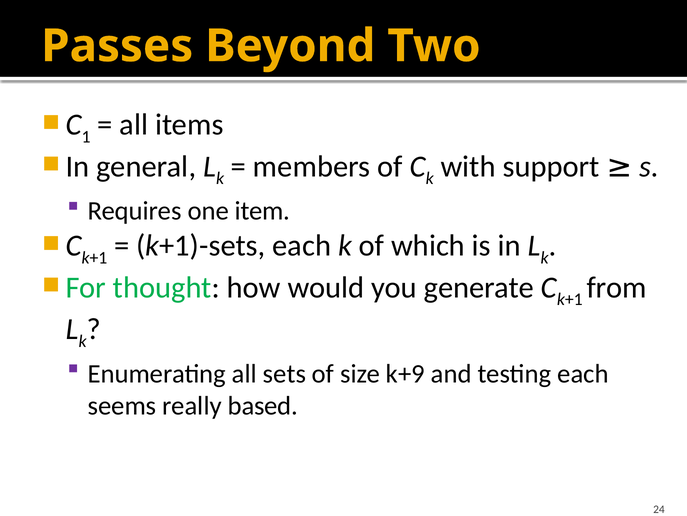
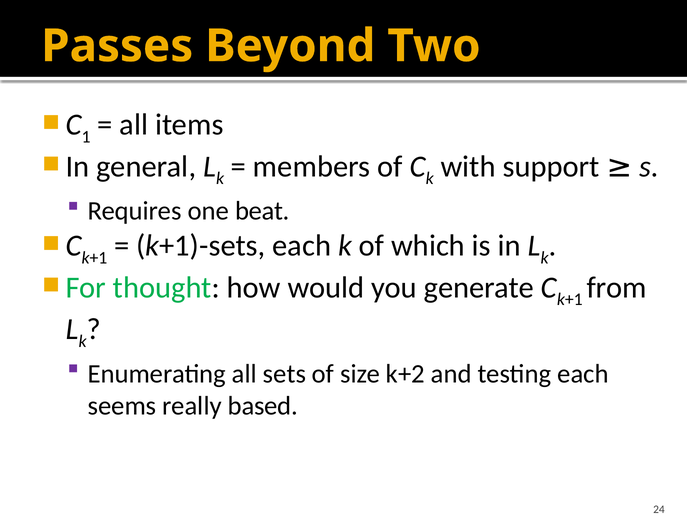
item: item -> beat
k+9: k+9 -> k+2
